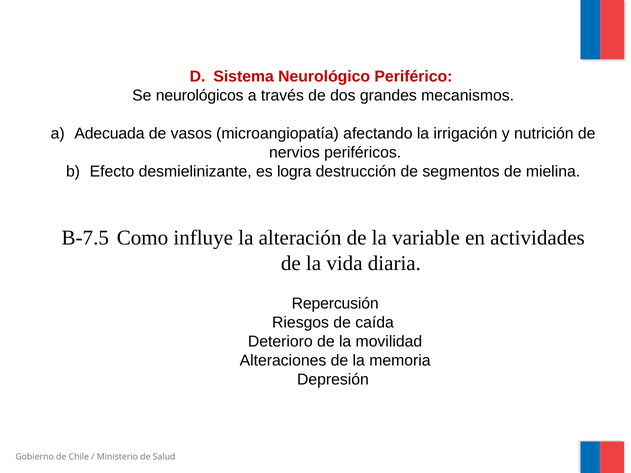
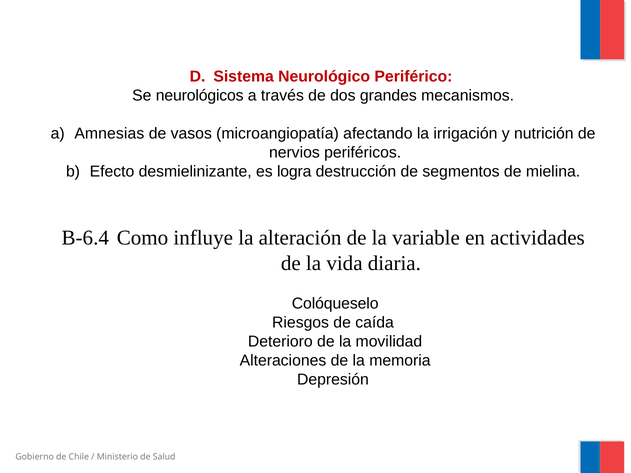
Adecuada: Adecuada -> Amnesias
B-7.5: B-7.5 -> B-6.4
Repercusión: Repercusión -> Colóqueselo
